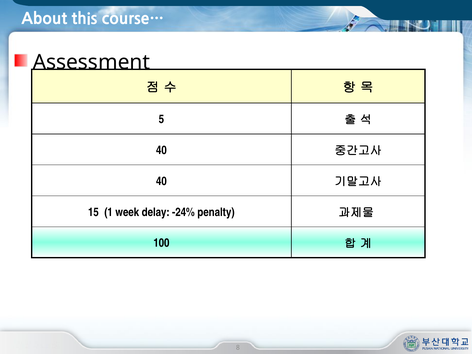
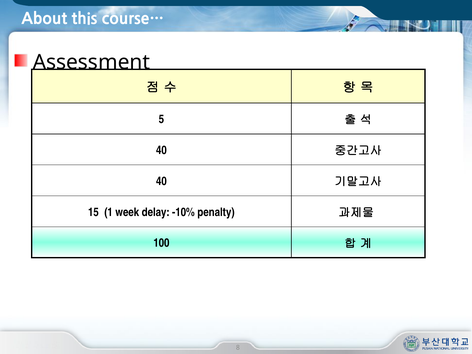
-24%: -24% -> -10%
